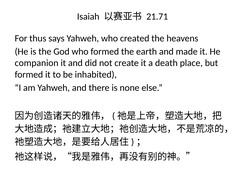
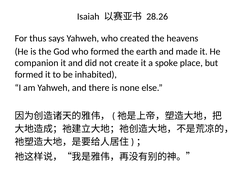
21.71: 21.71 -> 28.26
death: death -> spoke
